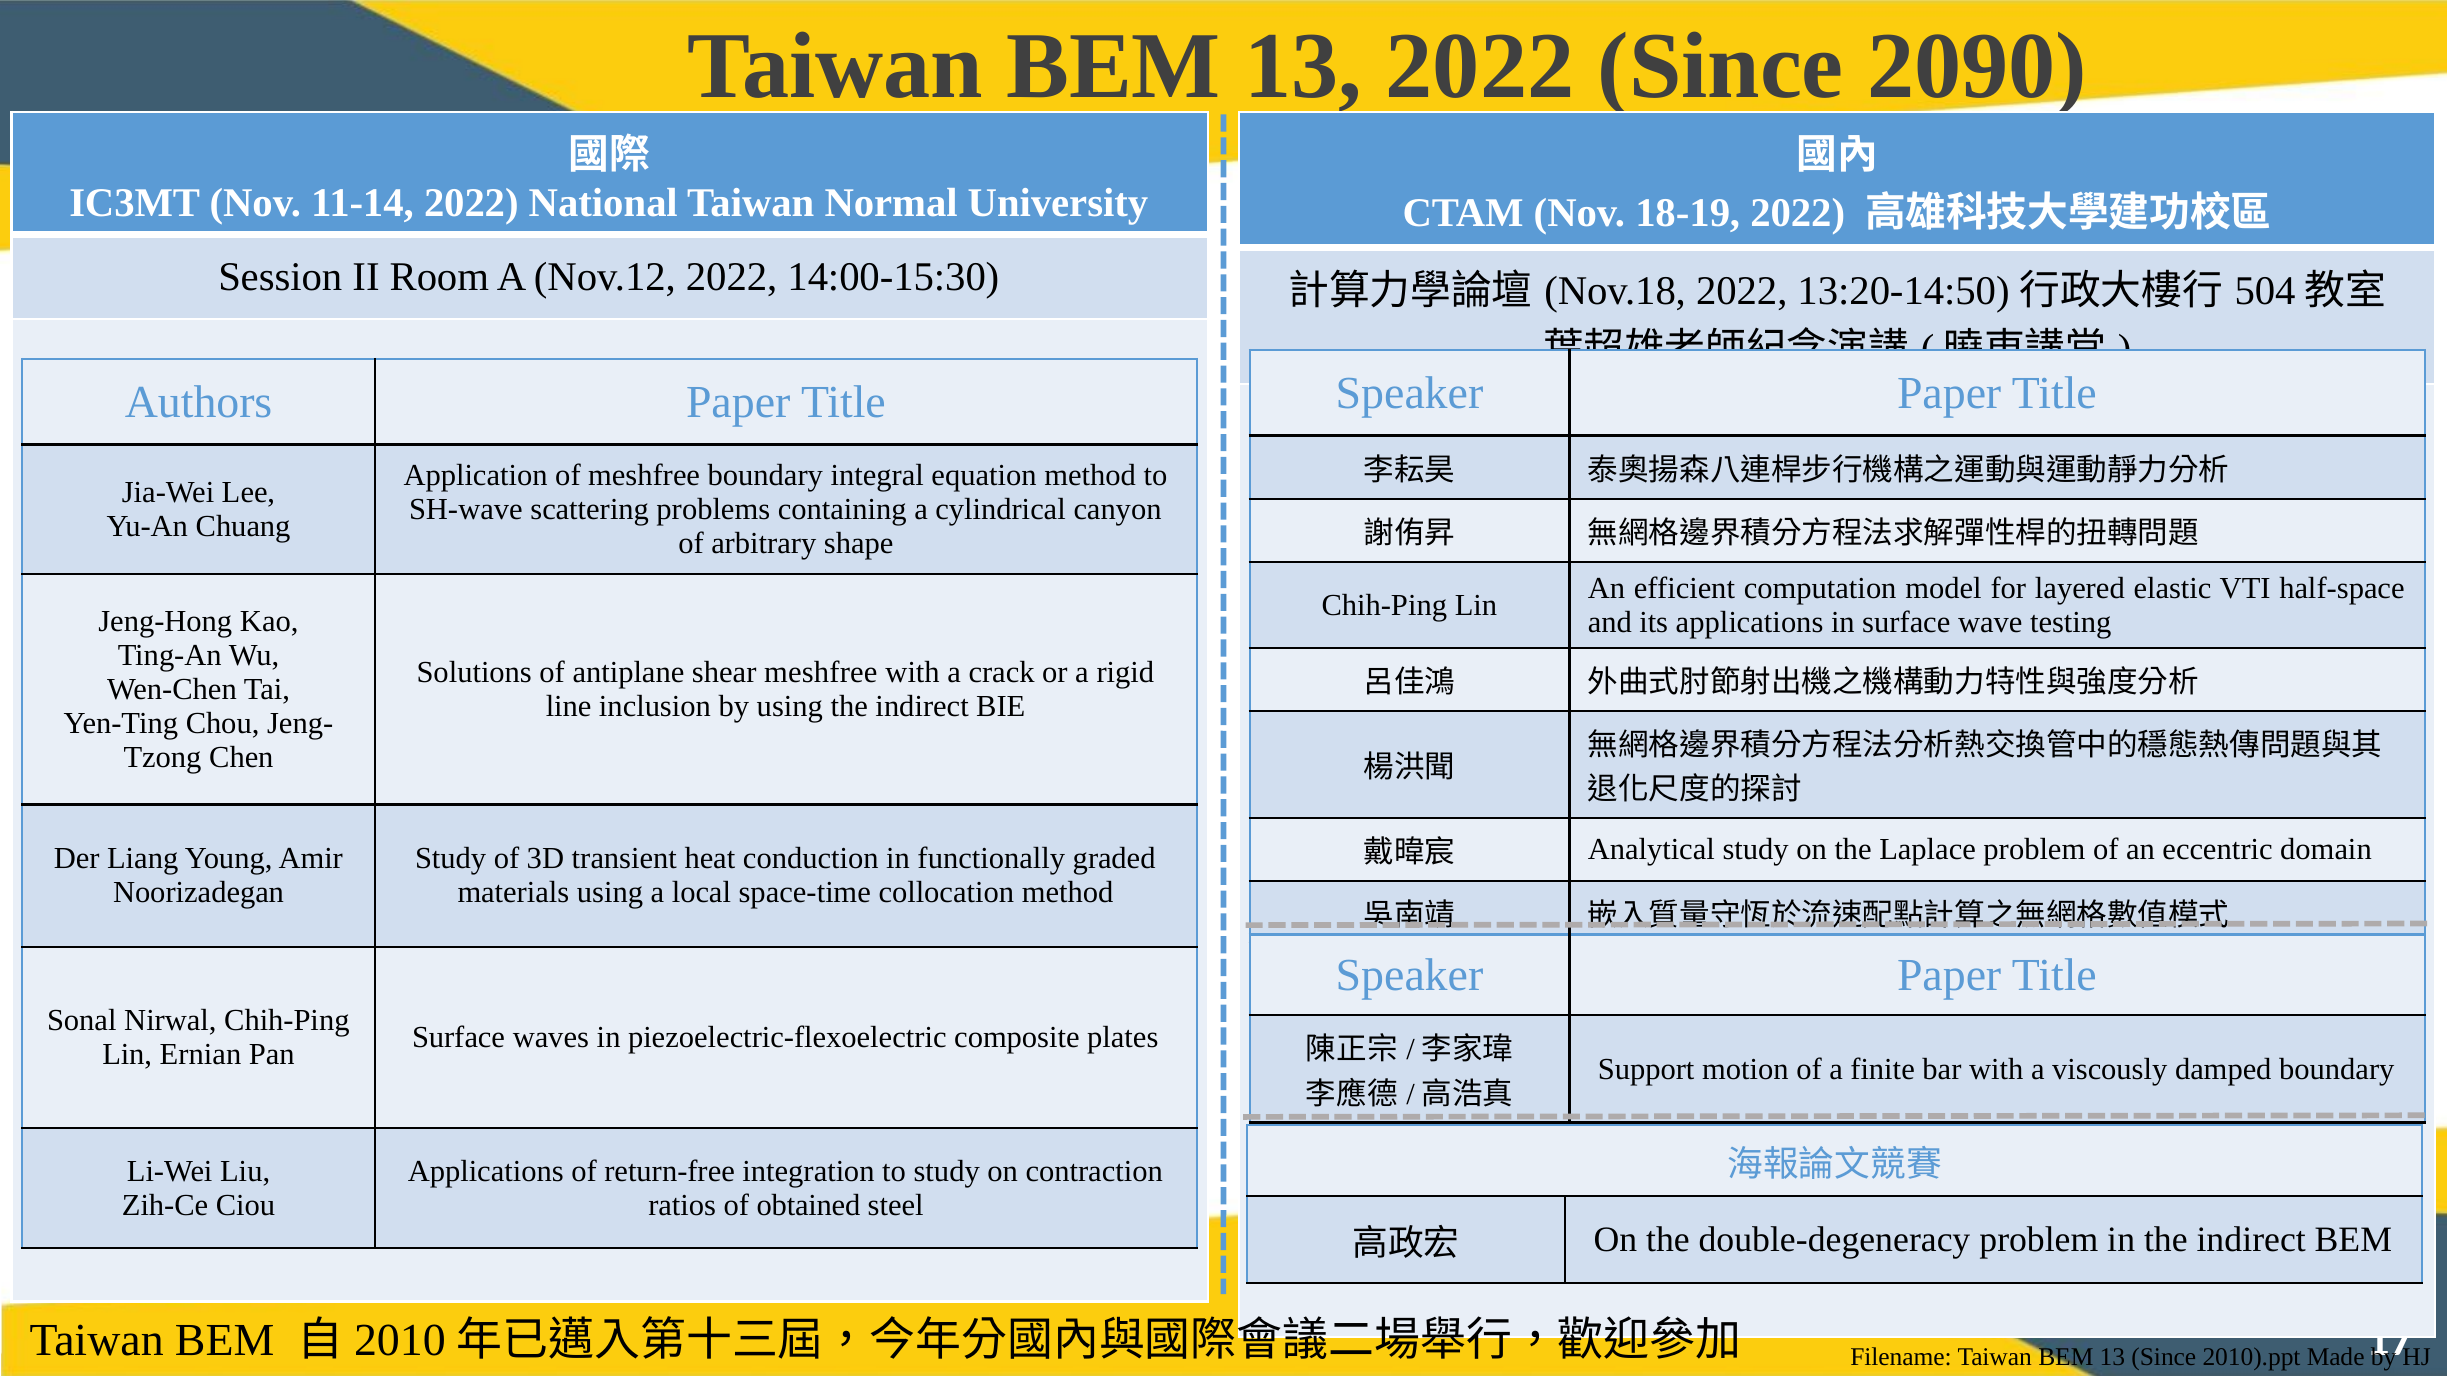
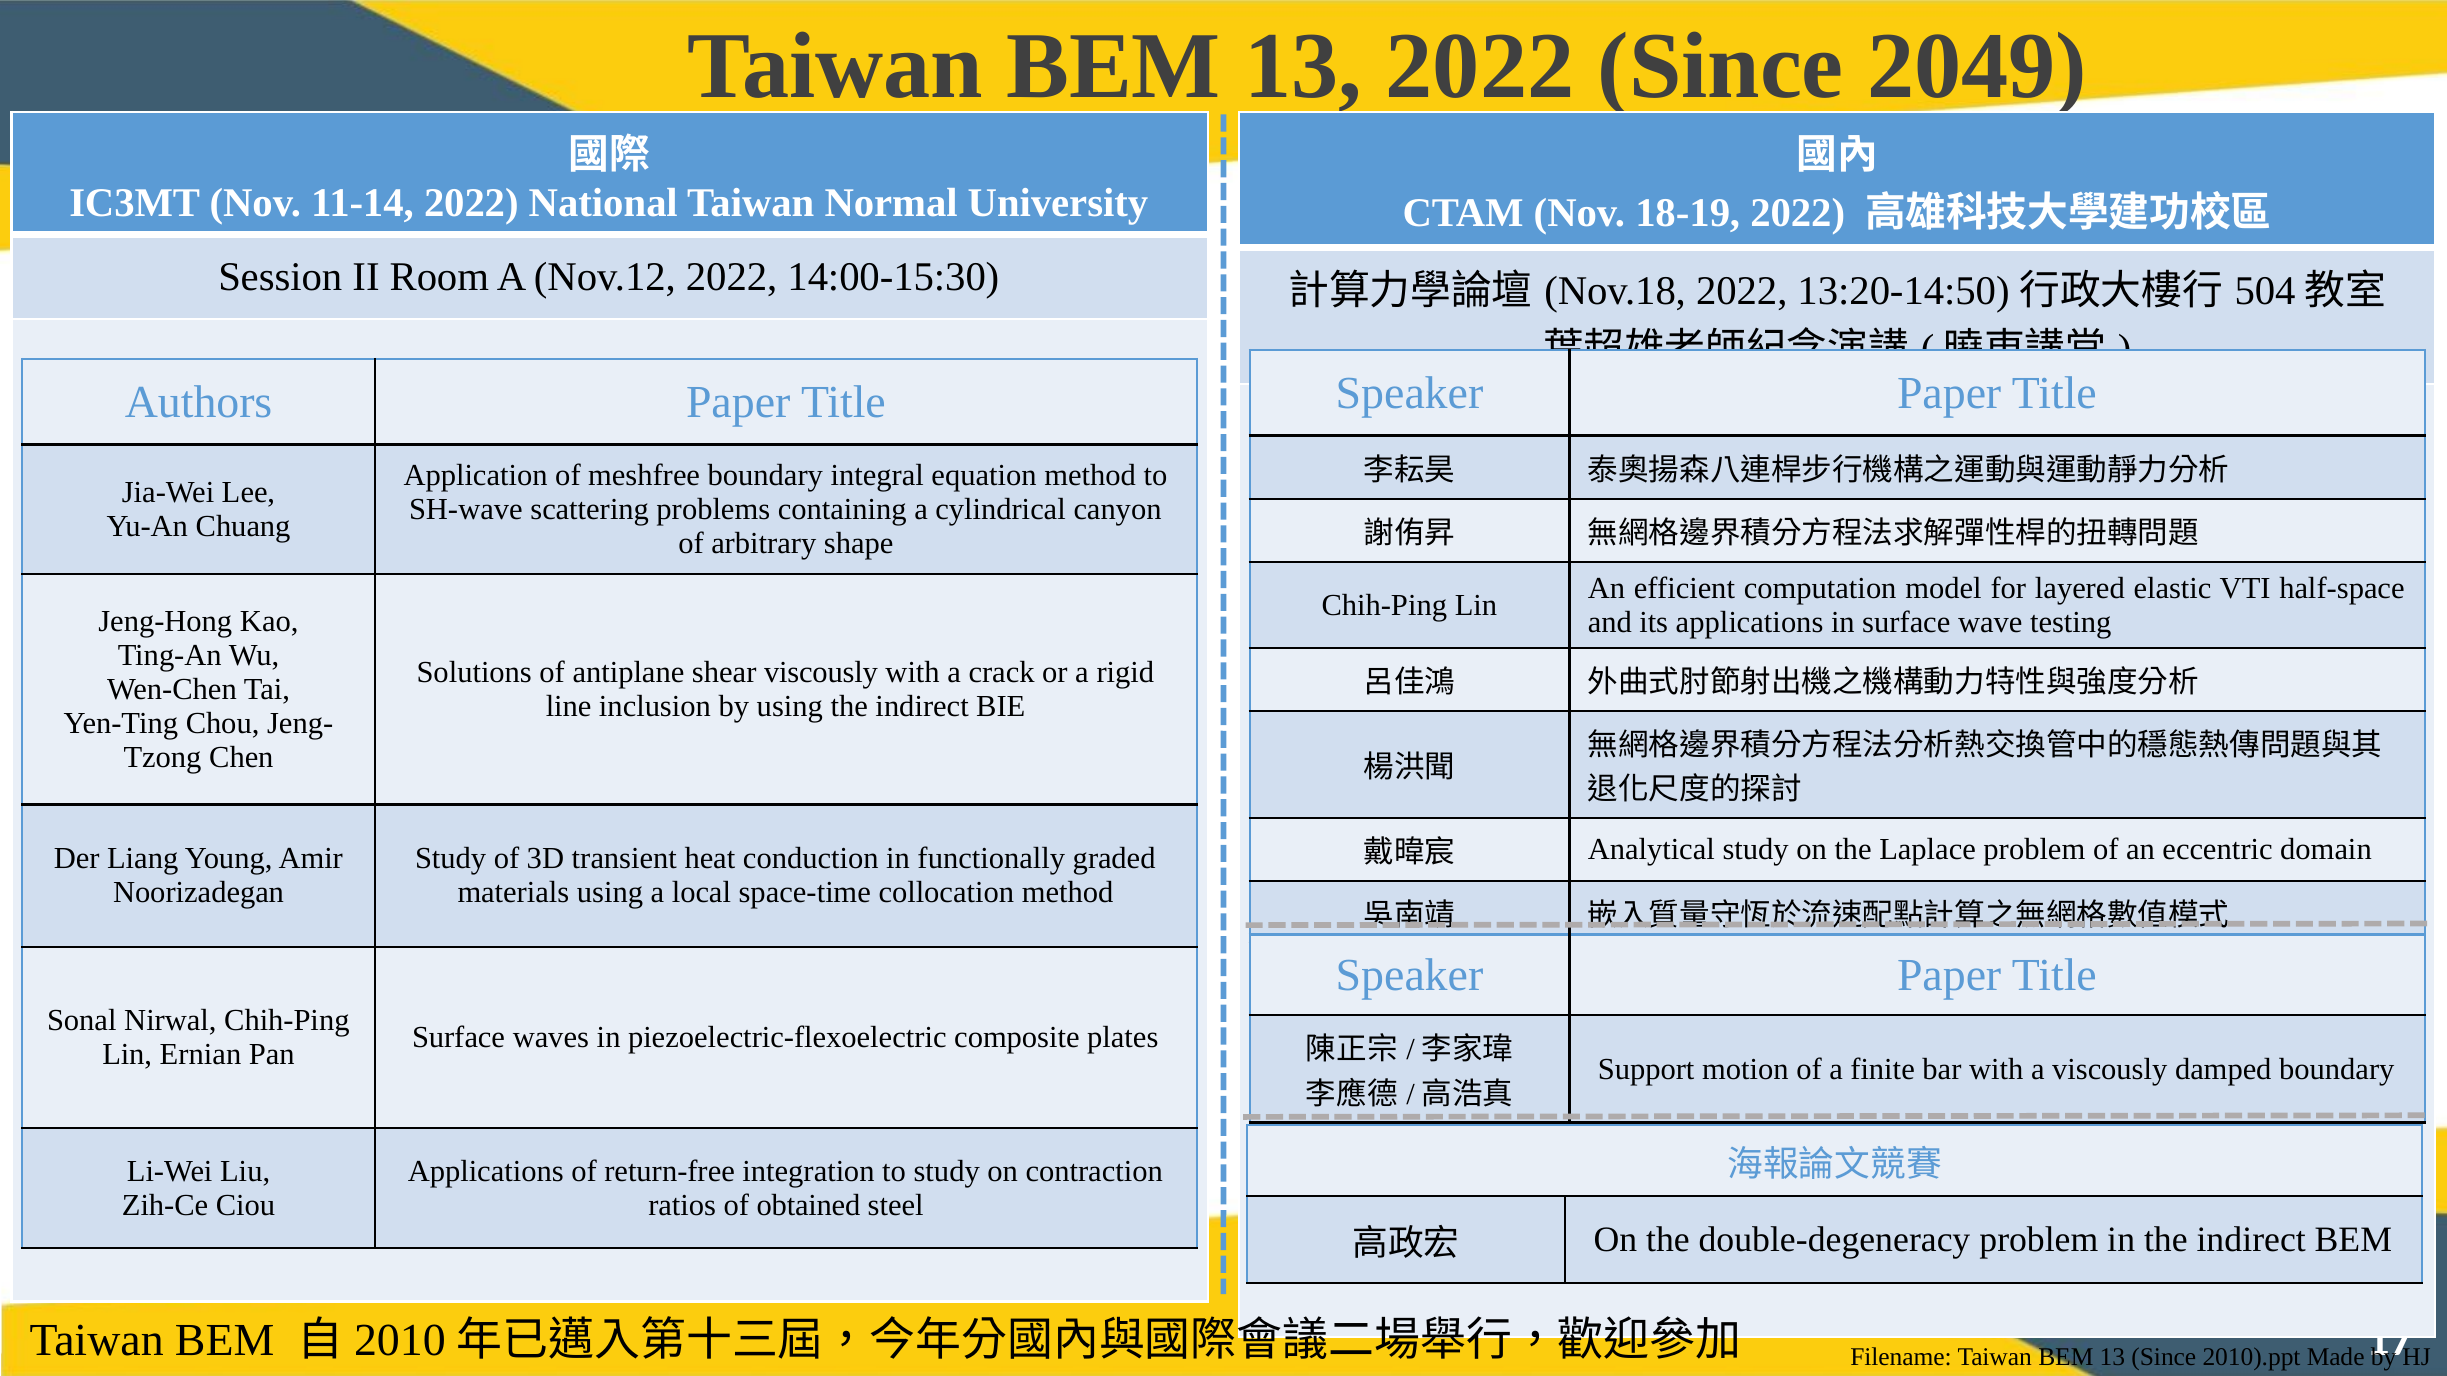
2090: 2090 -> 2049
shear meshfree: meshfree -> viscously
